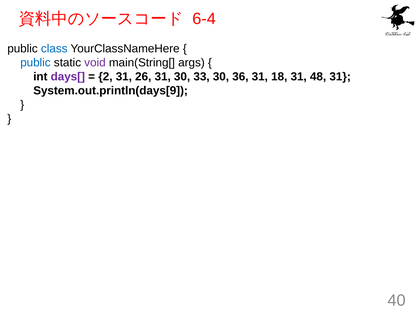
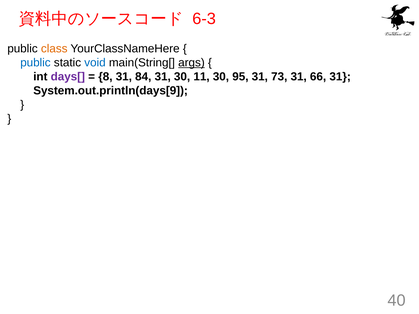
6-4: 6-4 -> 6-3
class colour: blue -> orange
void colour: purple -> blue
args underline: none -> present
2: 2 -> 8
26: 26 -> 84
33: 33 -> 11
36: 36 -> 95
18: 18 -> 73
48: 48 -> 66
